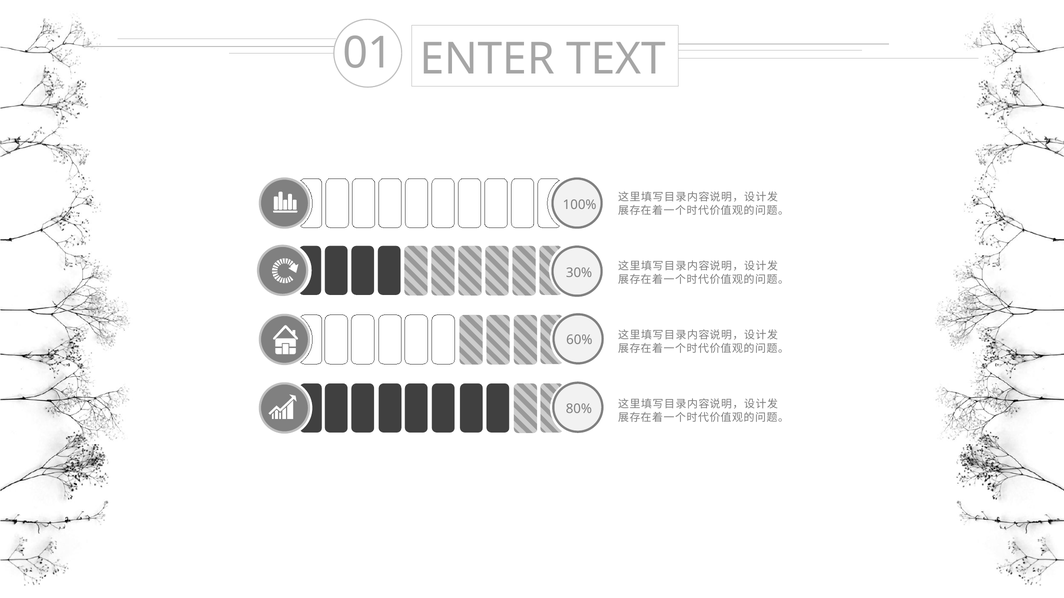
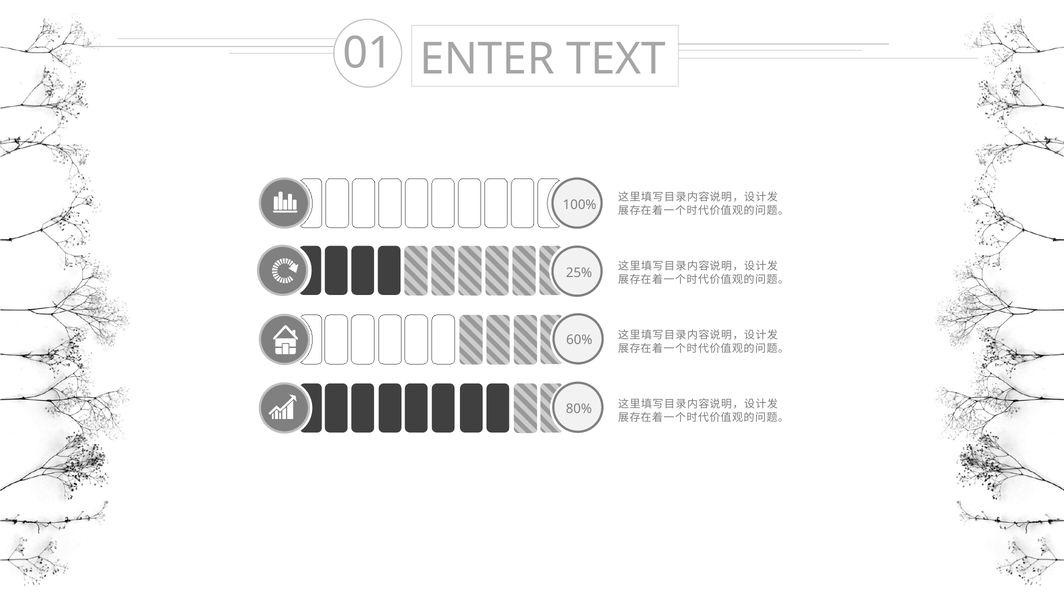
30%: 30% -> 25%
